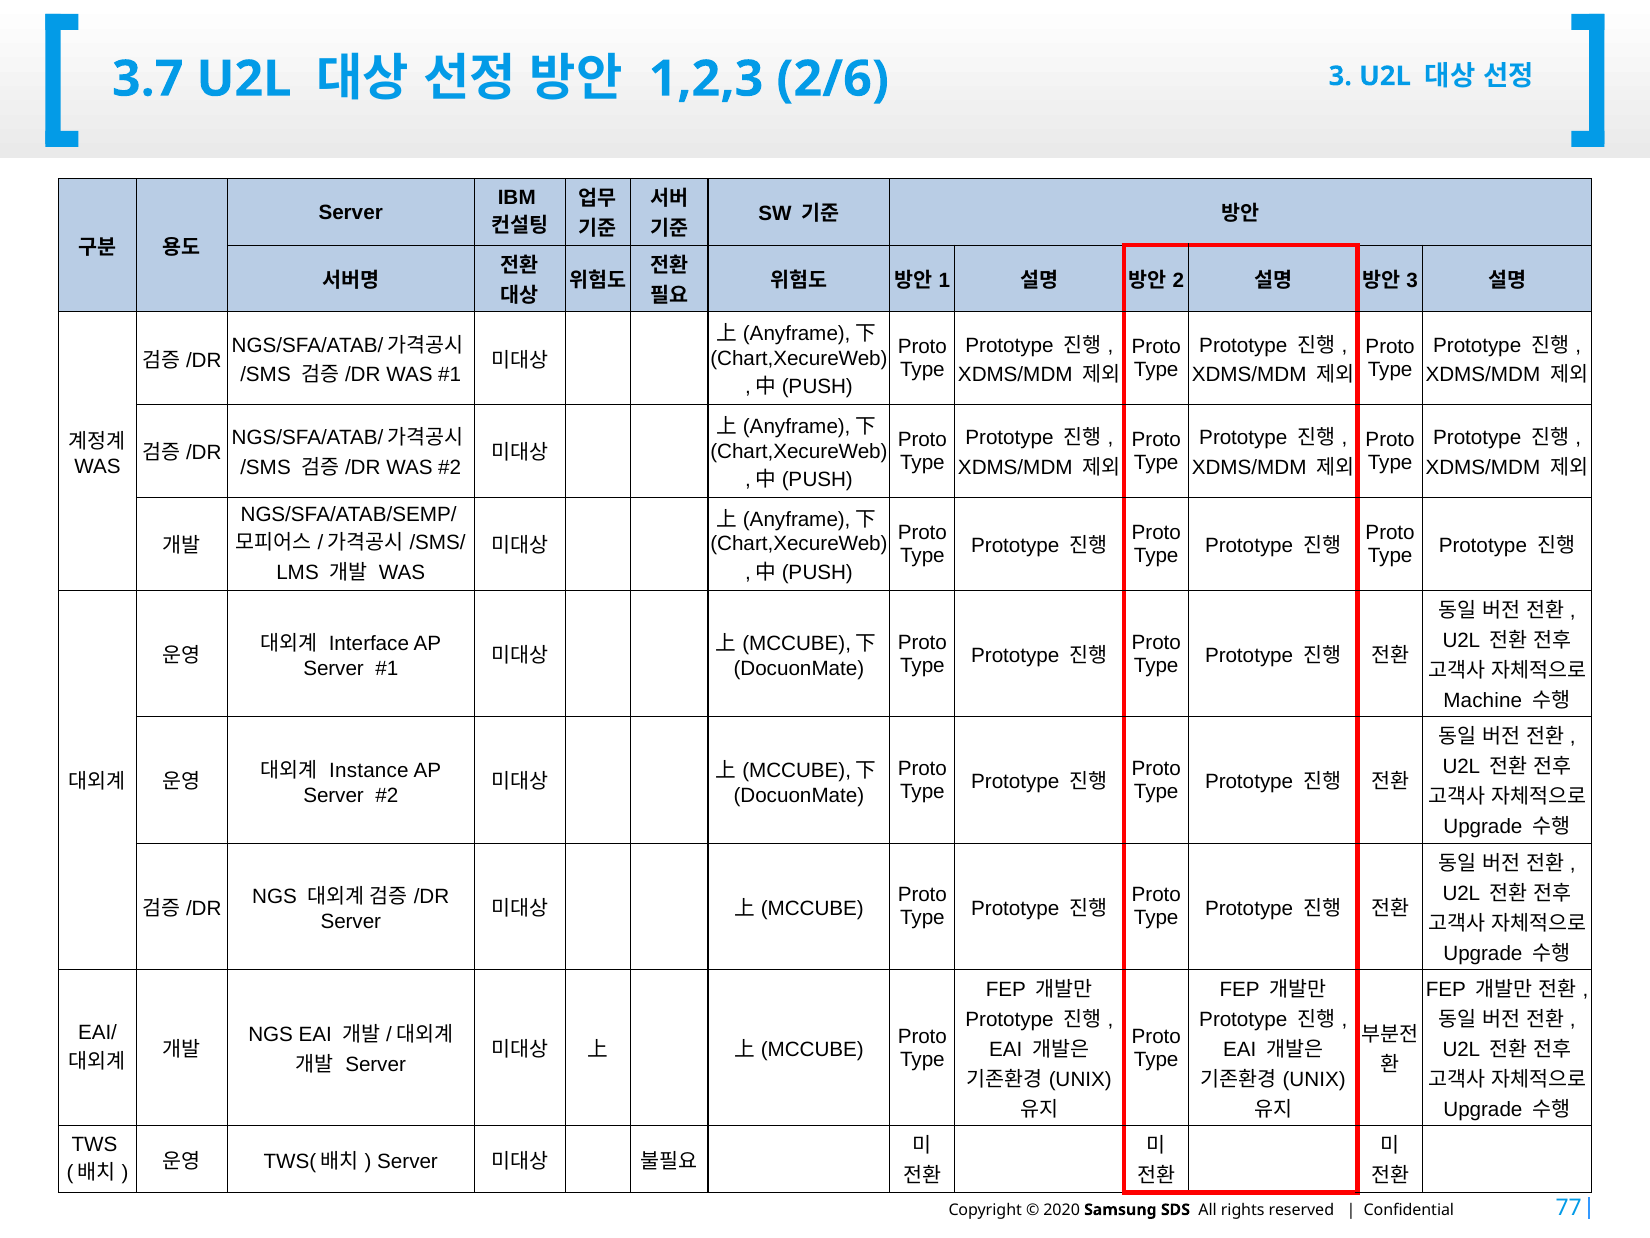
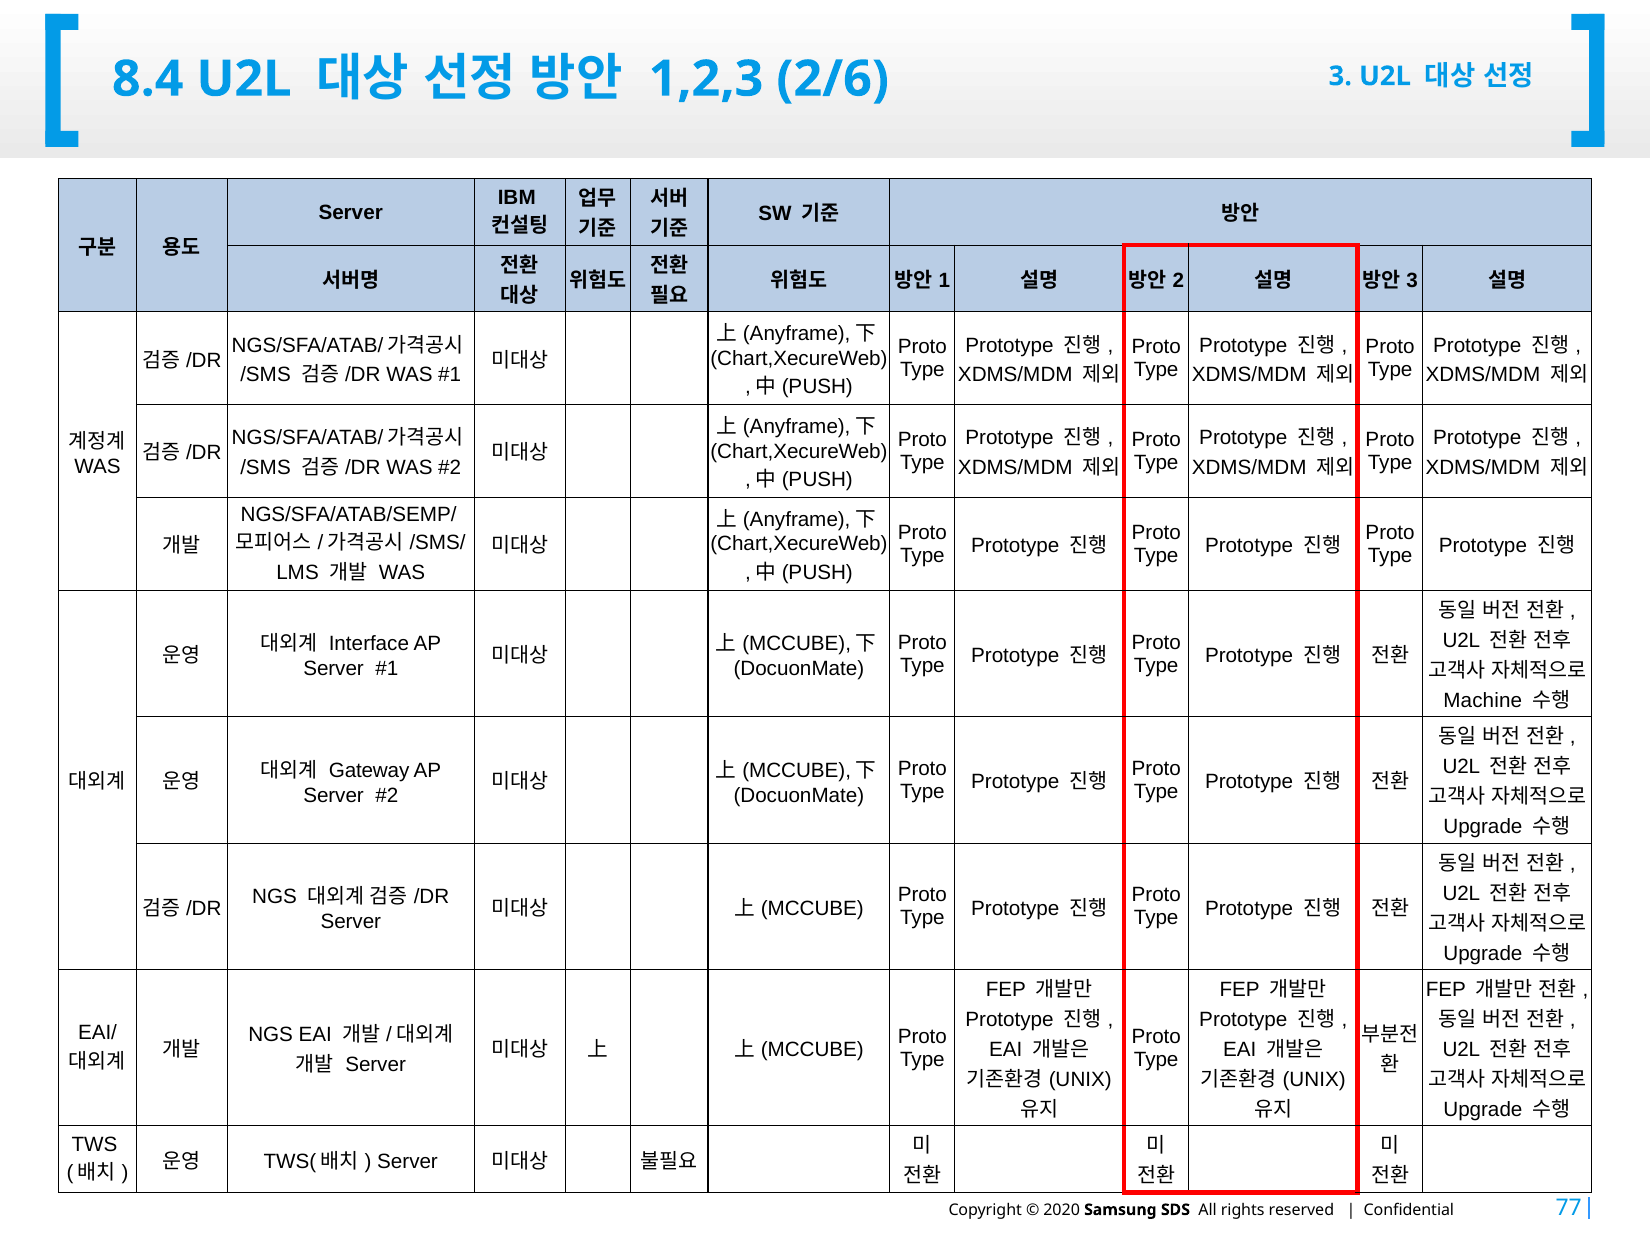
3.7: 3.7 -> 8.4
Instance: Instance -> Gateway
